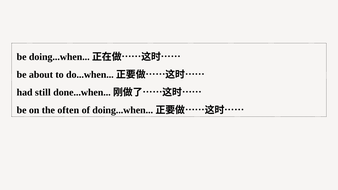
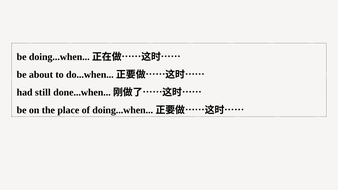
often: often -> place
